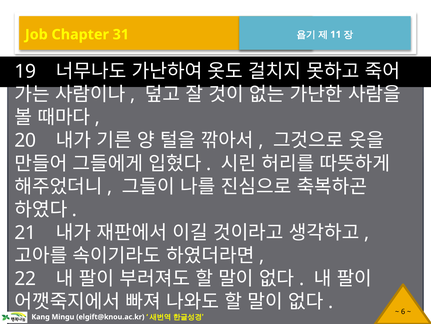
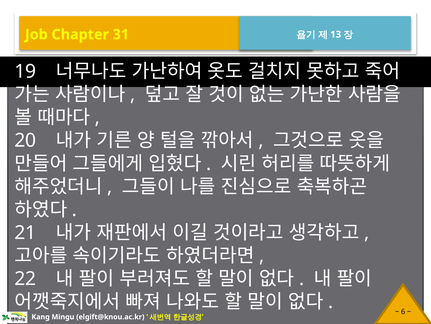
11: 11 -> 13
